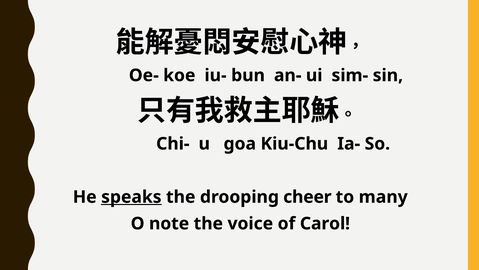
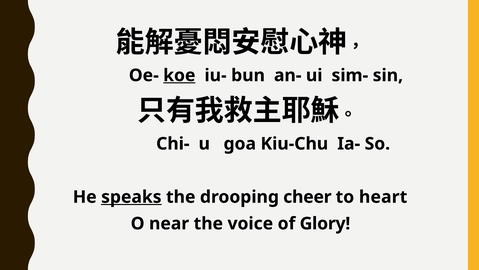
koe underline: none -> present
many: many -> heart
note: note -> near
Carol: Carol -> Glory
